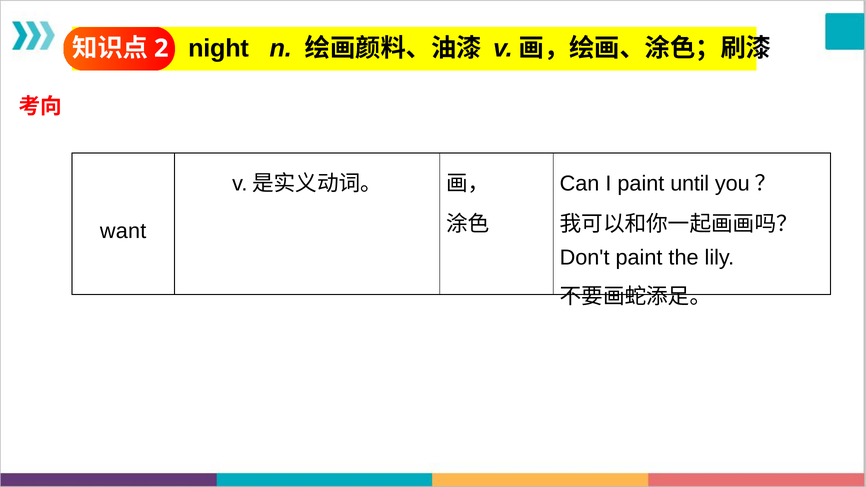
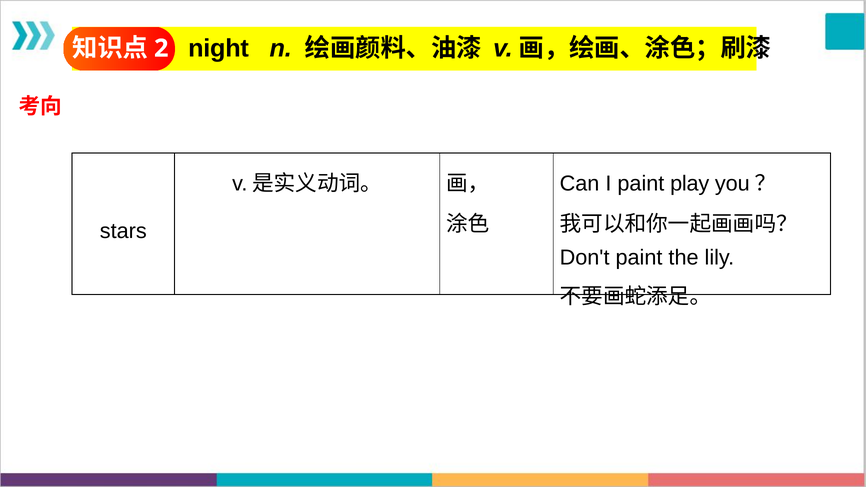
until: until -> play
want: want -> stars
